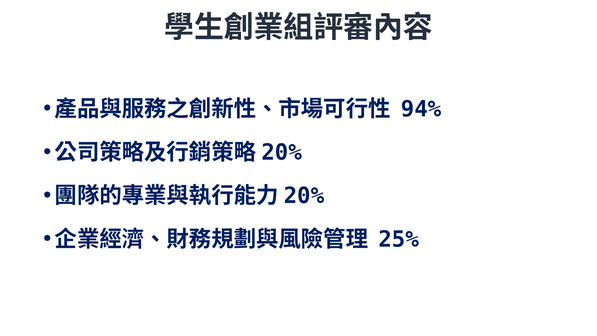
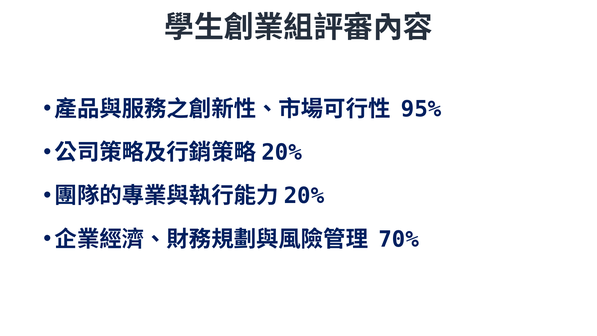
94%: 94% -> 95%
25%: 25% -> 70%
